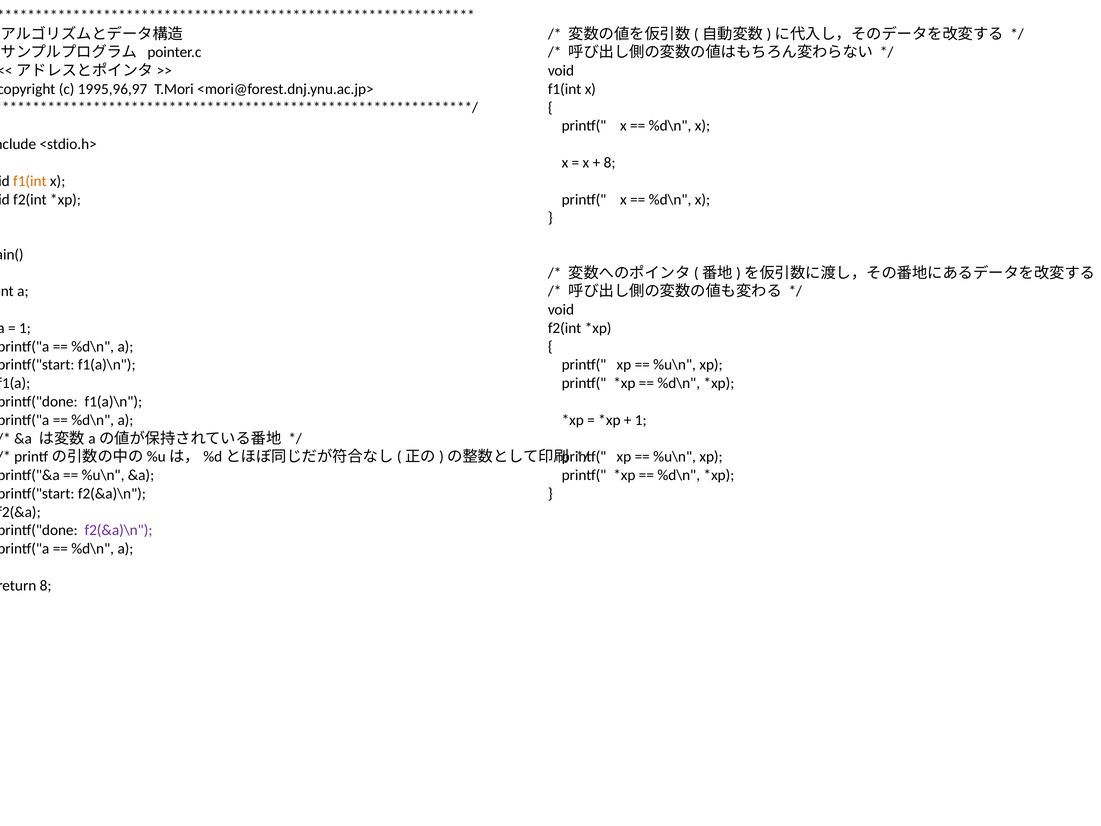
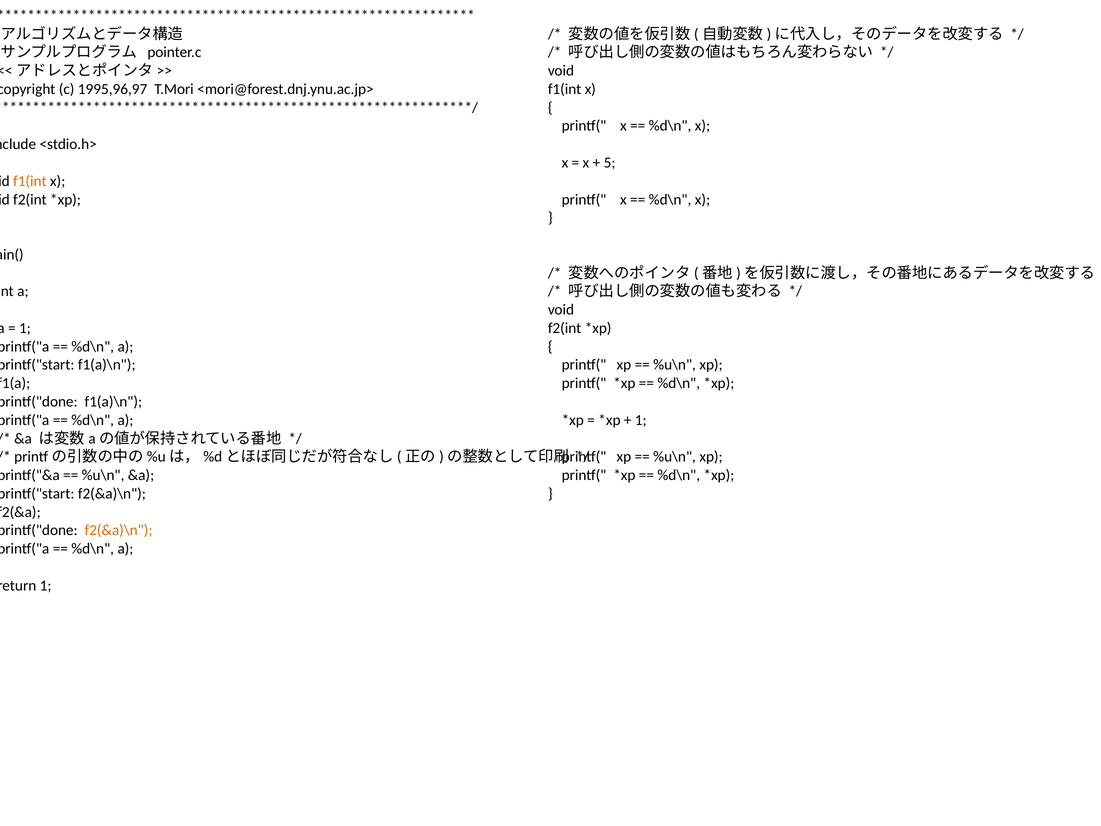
8 at (610, 163): 8 -> 5
f2(&a)\n at (118, 530) colour: purple -> orange
8 at (46, 585): 8 -> 1
